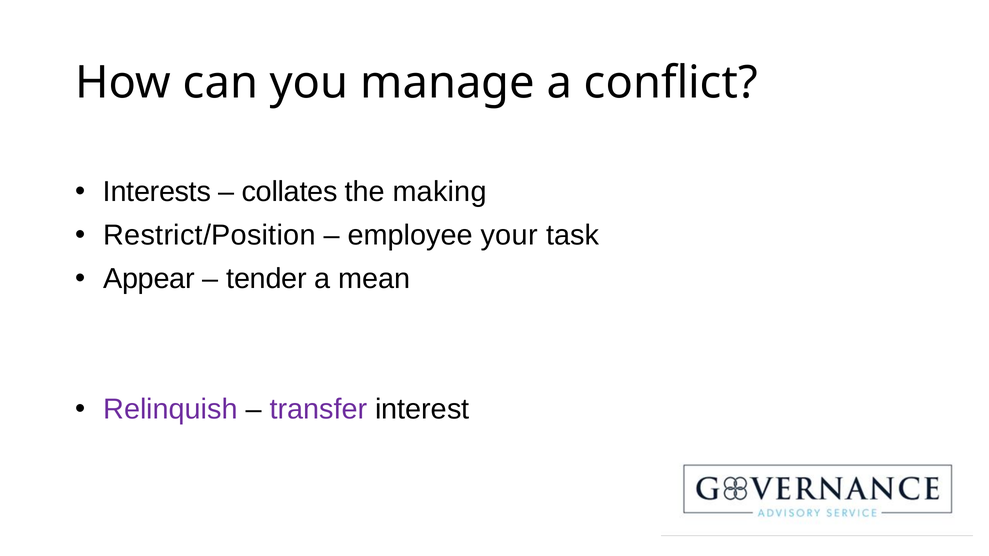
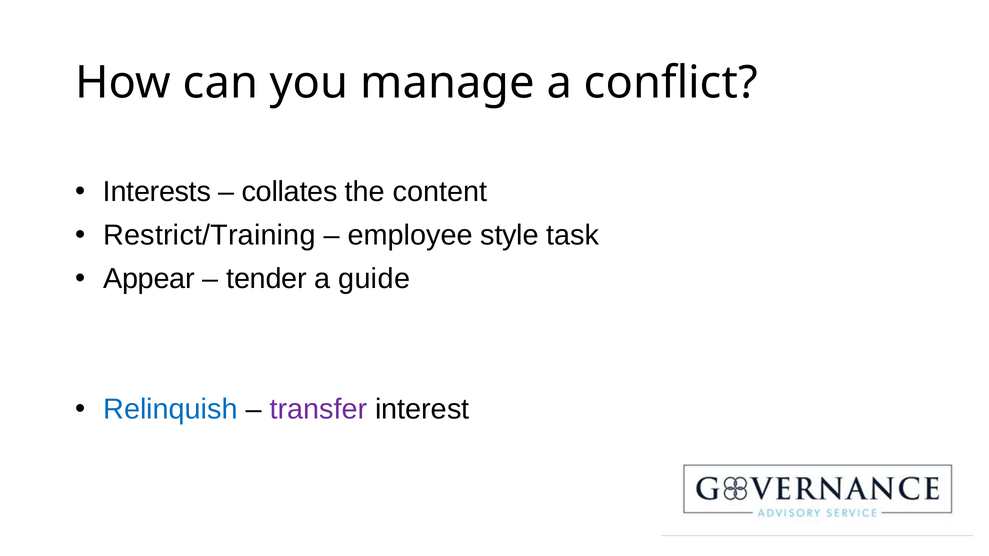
making: making -> content
Restrict/Position: Restrict/Position -> Restrict/Training
your: your -> style
mean: mean -> guide
Relinquish colour: purple -> blue
